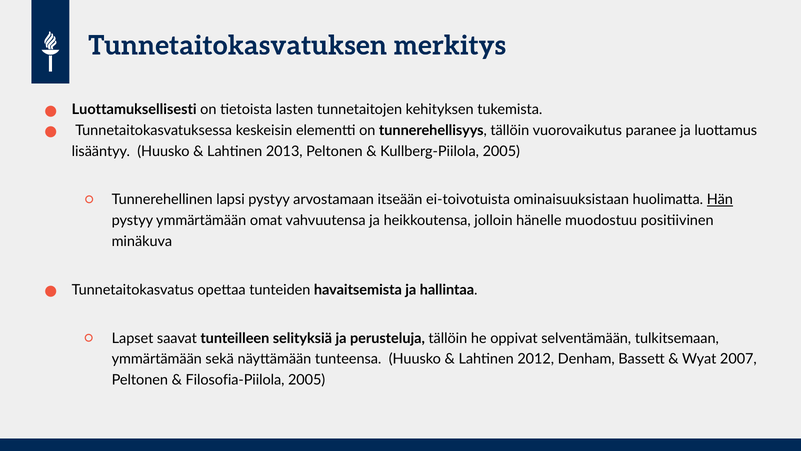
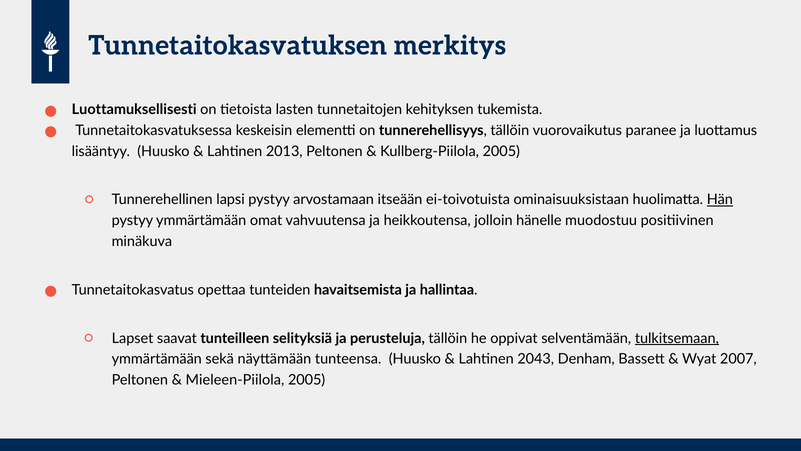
tulkitsemaan underline: none -> present
2012: 2012 -> 2043
Filosofia-Piilola: Filosofia-Piilola -> Mieleen-Piilola
